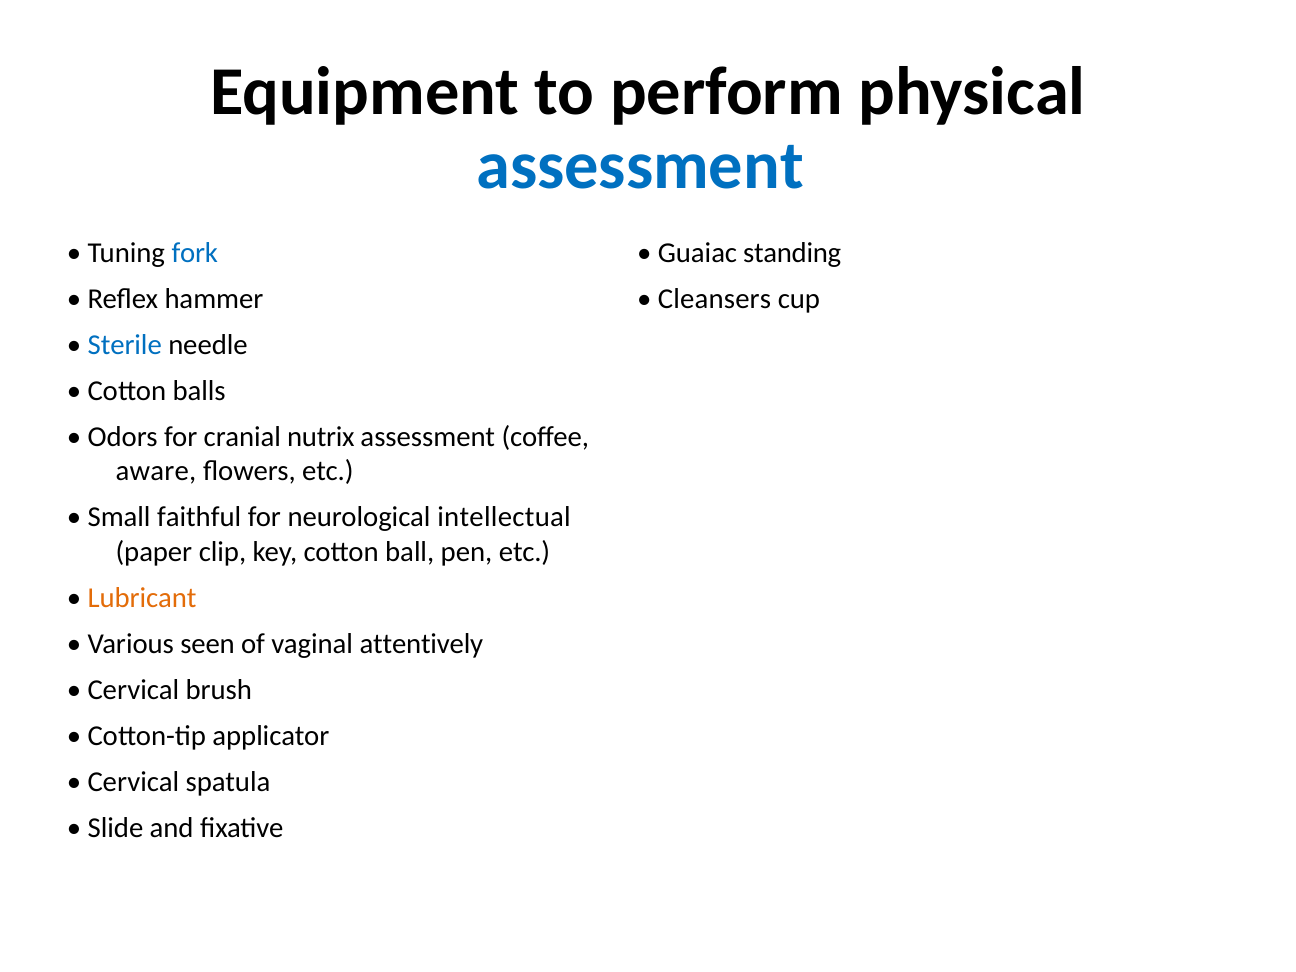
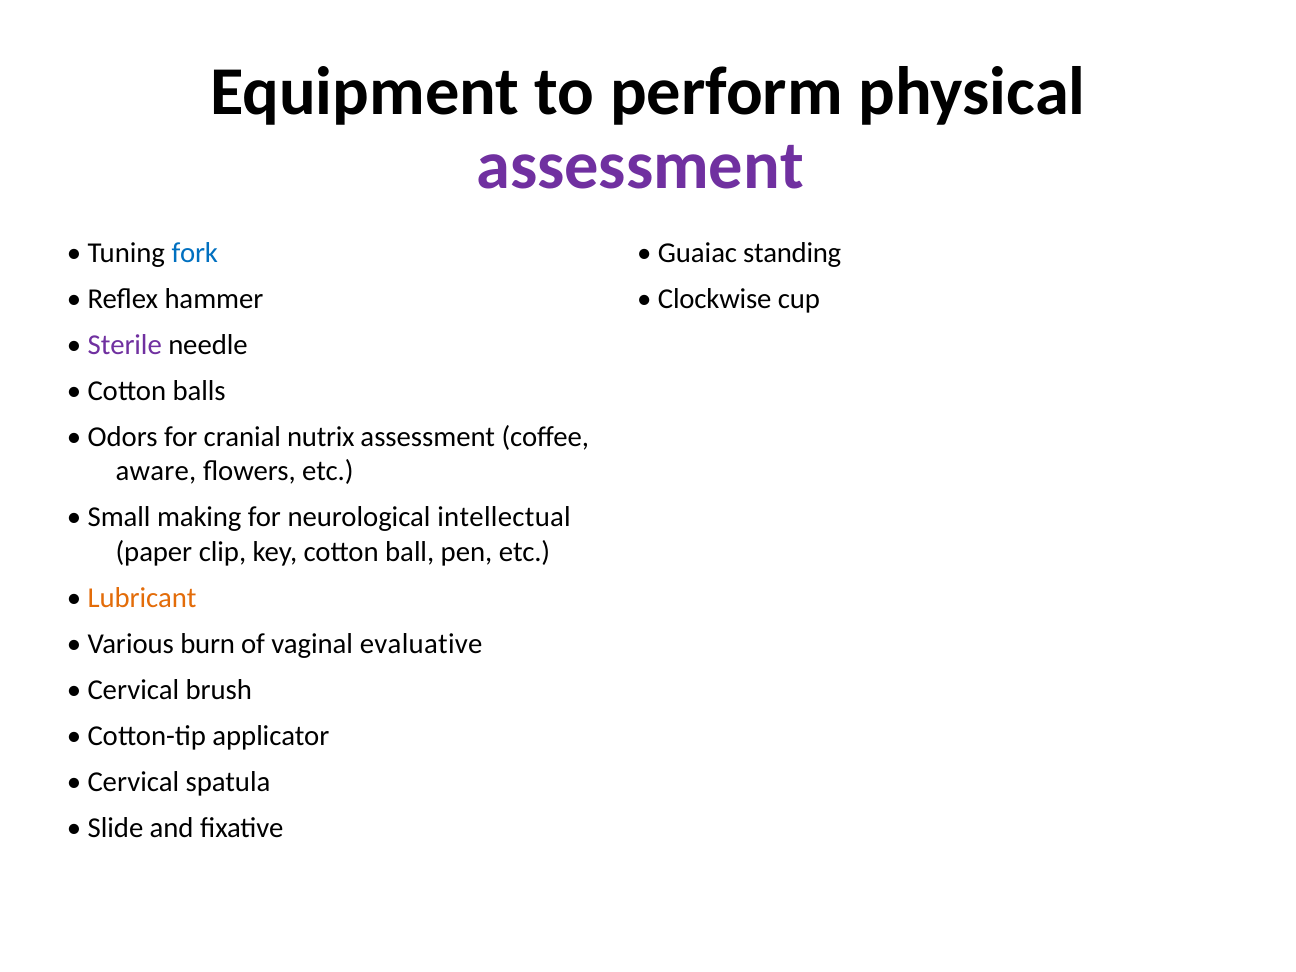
assessment at (640, 166) colour: blue -> purple
Cleansers: Cleansers -> Clockwise
Sterile colour: blue -> purple
faithful: faithful -> making
seen: seen -> burn
attentively: attentively -> evaluative
